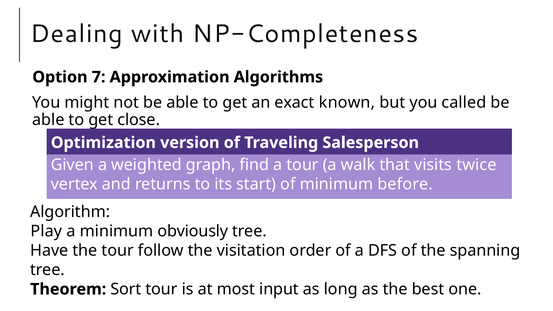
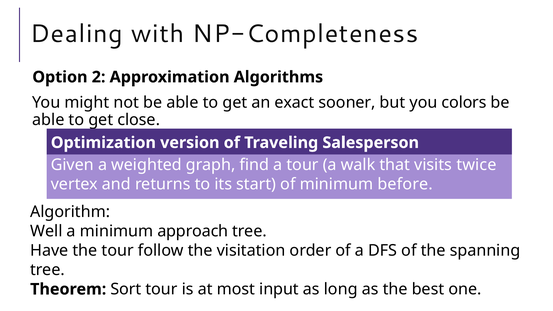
7: 7 -> 2
known: known -> sooner
called: called -> colors
Play: Play -> Well
obviously: obviously -> approach
